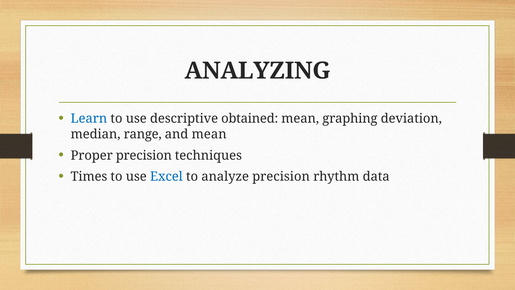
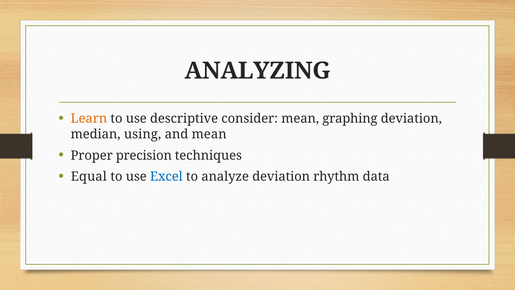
Learn colour: blue -> orange
obtained: obtained -> consider
range: range -> using
Times: Times -> Equal
analyze precision: precision -> deviation
